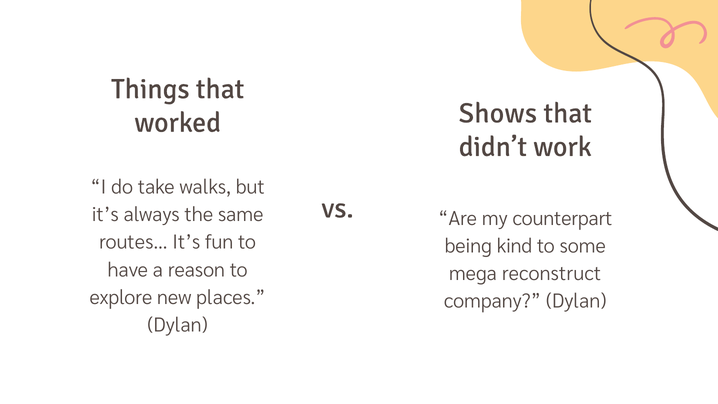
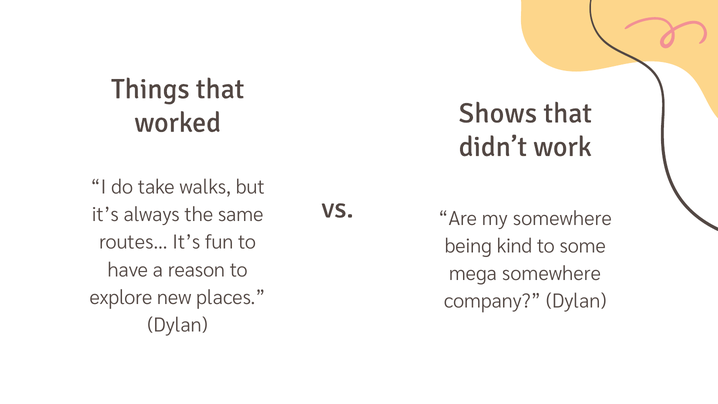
my counterpart: counterpart -> somewhere
mega reconstruct: reconstruct -> somewhere
